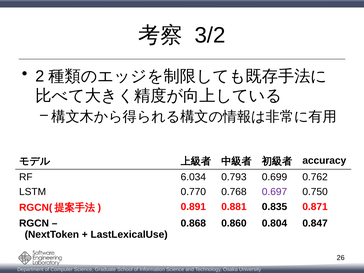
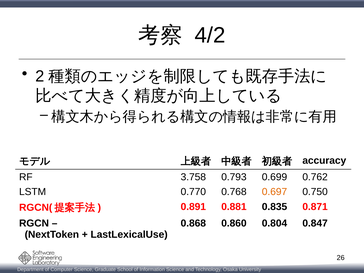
3/2: 3/2 -> 4/2
6.034: 6.034 -> 3.758
0.697 colour: purple -> orange
